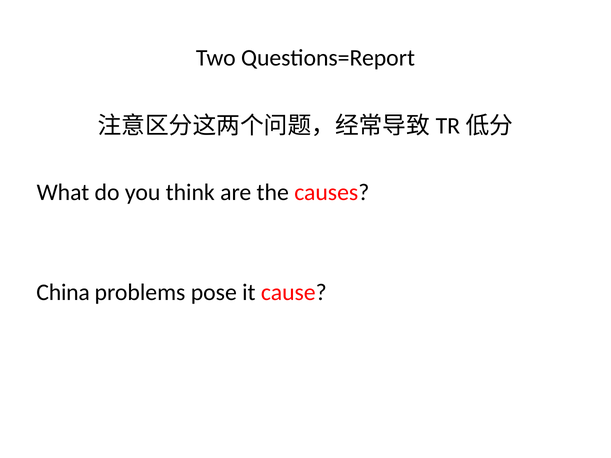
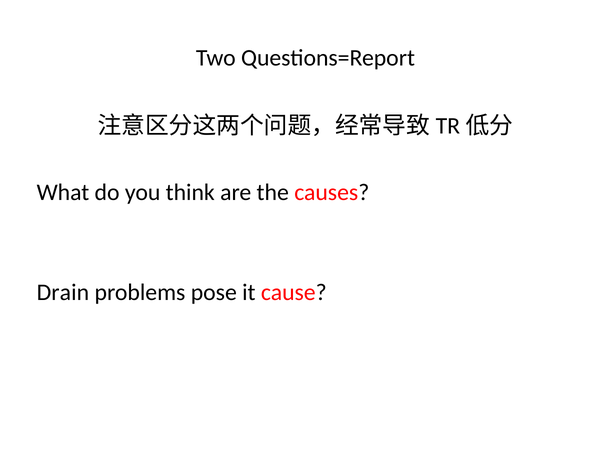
China: China -> Drain
